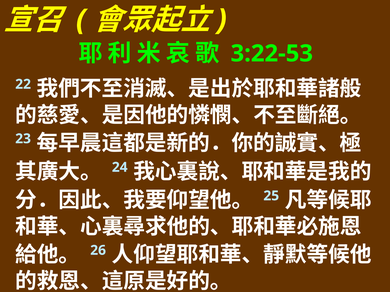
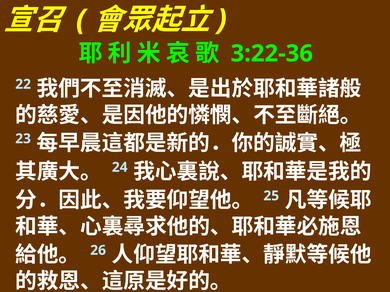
3:22-53: 3:22-53 -> 3:22-36
